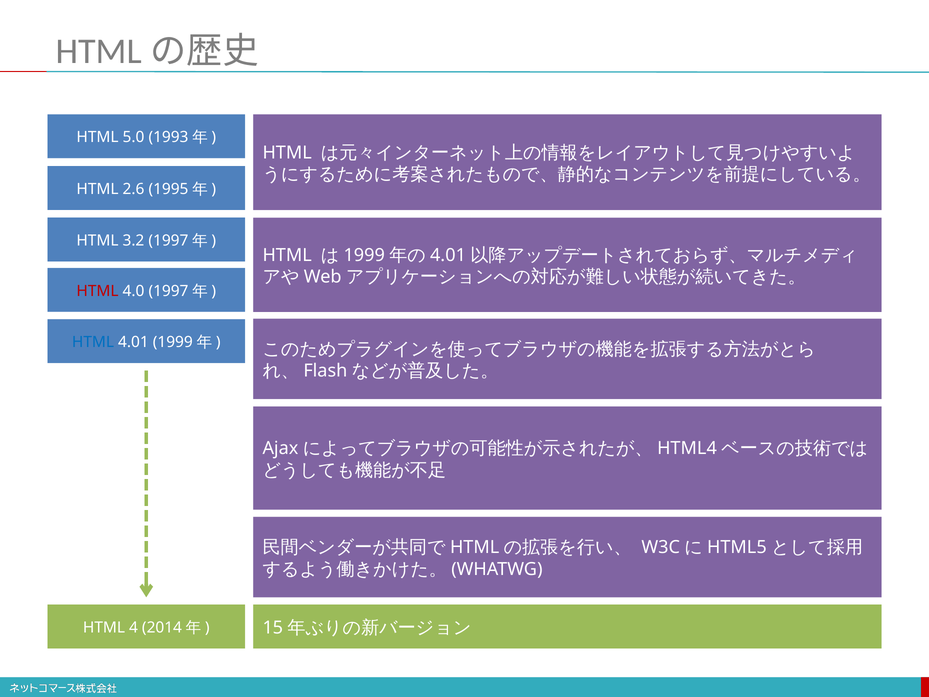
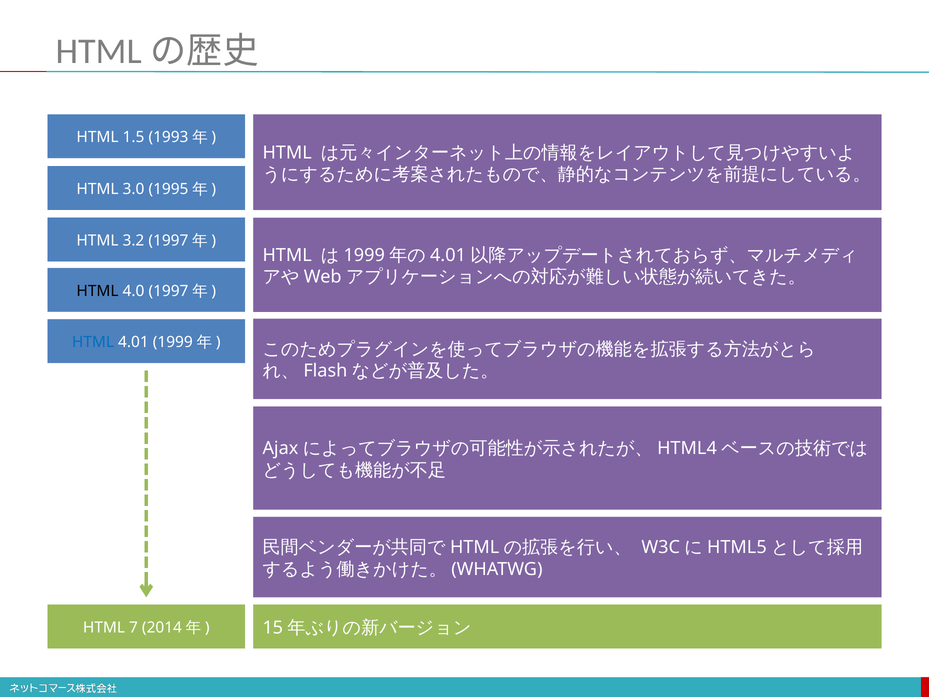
5.0: 5.0 -> 1.5
2.6: 2.6 -> 3.0
HTML at (98, 291) colour: red -> black
4: 4 -> 7
